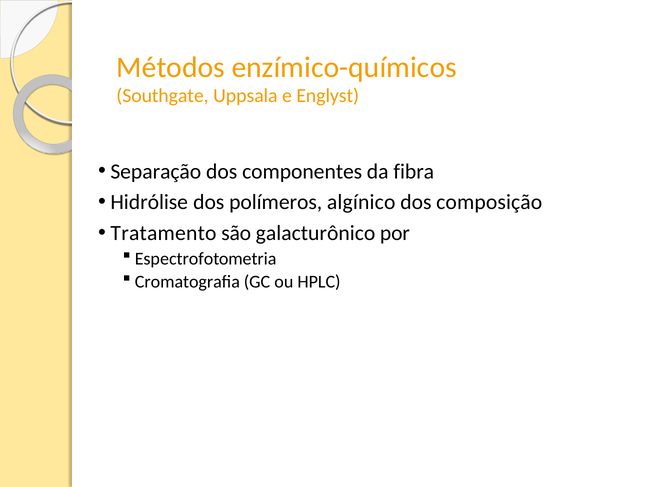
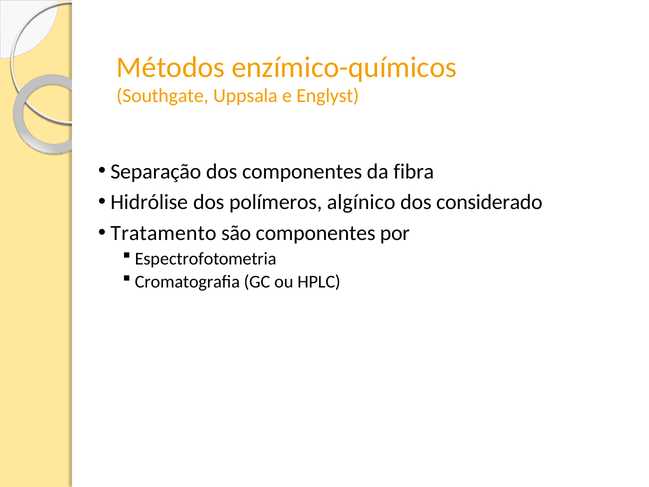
composição: composição -> considerado
são galacturônico: galacturônico -> componentes
